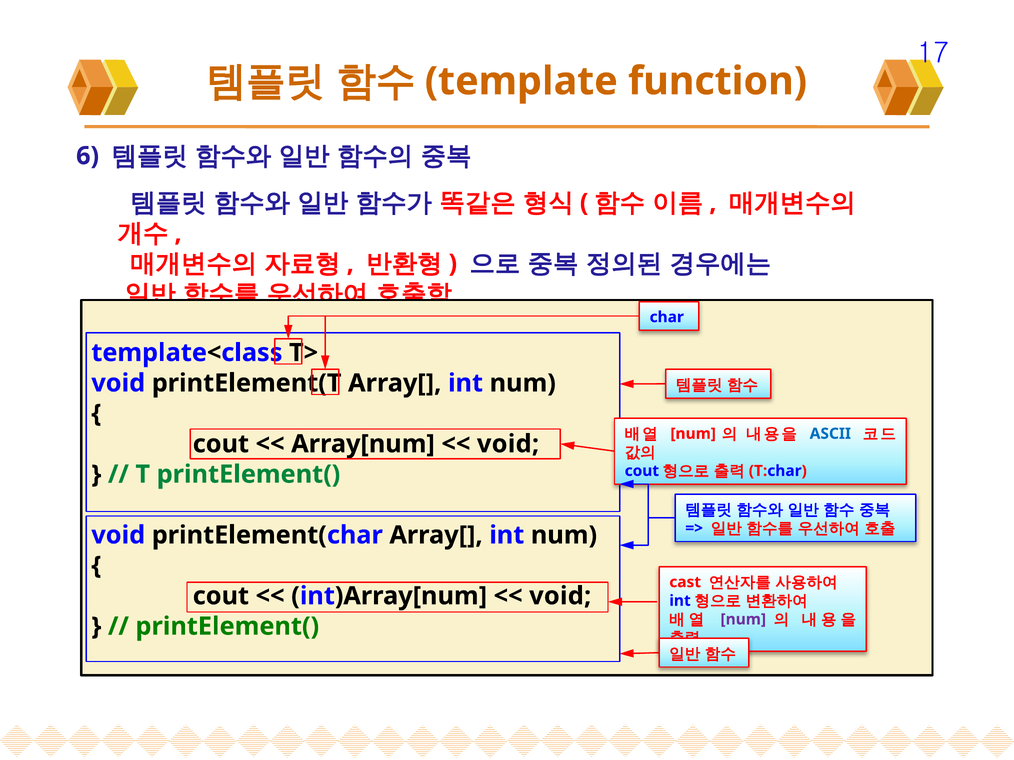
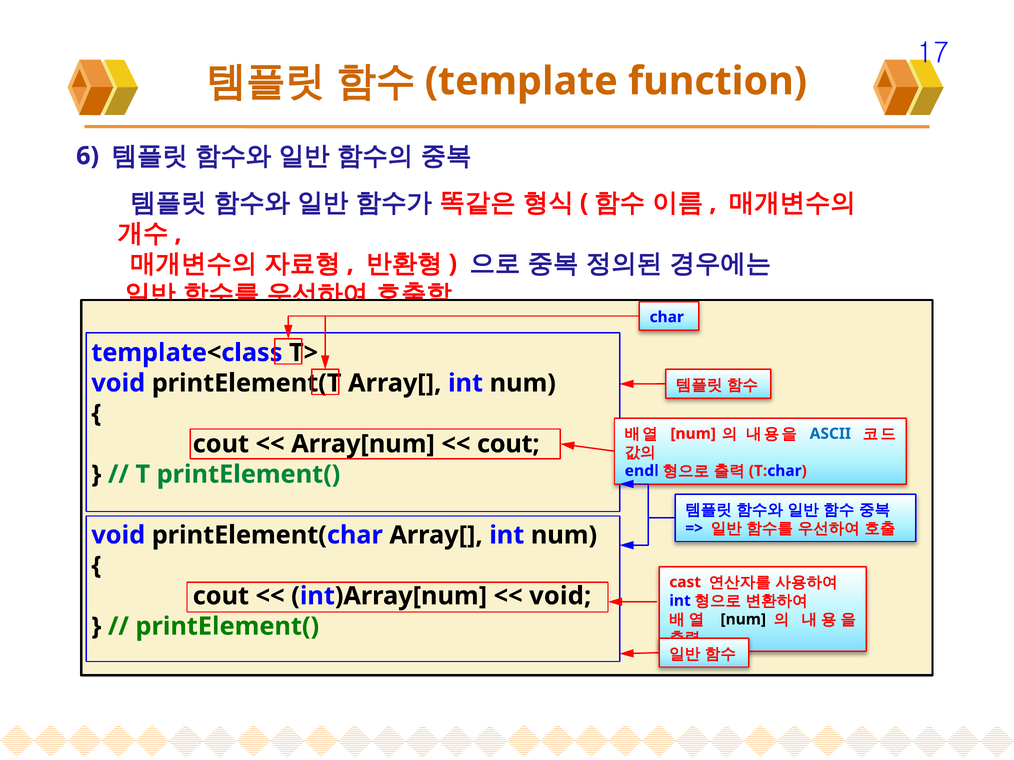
void at (508, 444): void -> cout
cout at (642, 471): cout -> endl
num at (743, 620) colour: purple -> black
